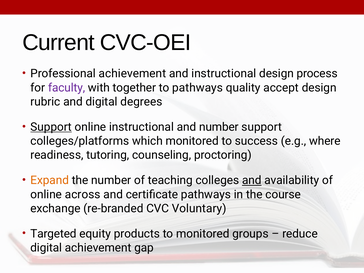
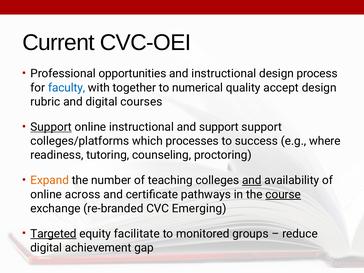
Professional achievement: achievement -> opportunities
faculty colour: purple -> blue
to pathways: pathways -> numerical
degrees: degrees -> courses
and number: number -> support
which monitored: monitored -> processes
course underline: none -> present
Voluntary: Voluntary -> Emerging
Targeted underline: none -> present
products: products -> facilitate
